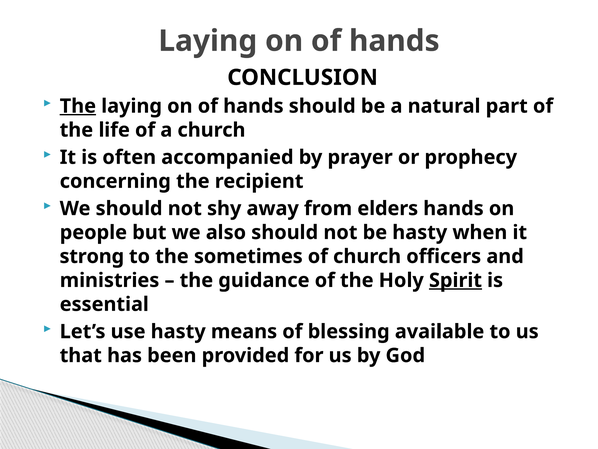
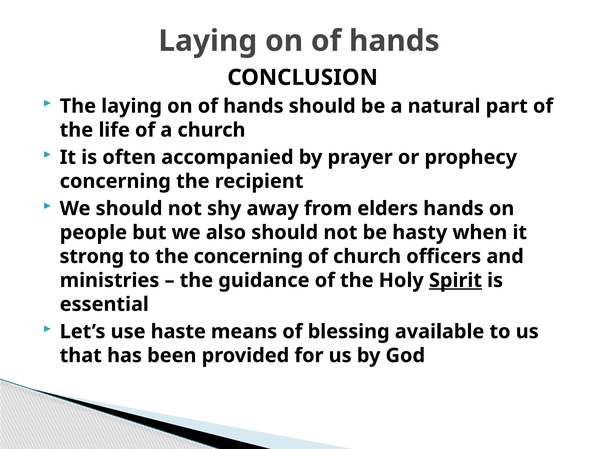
The at (78, 106) underline: present -> none
the sometimes: sometimes -> concerning
use hasty: hasty -> haste
